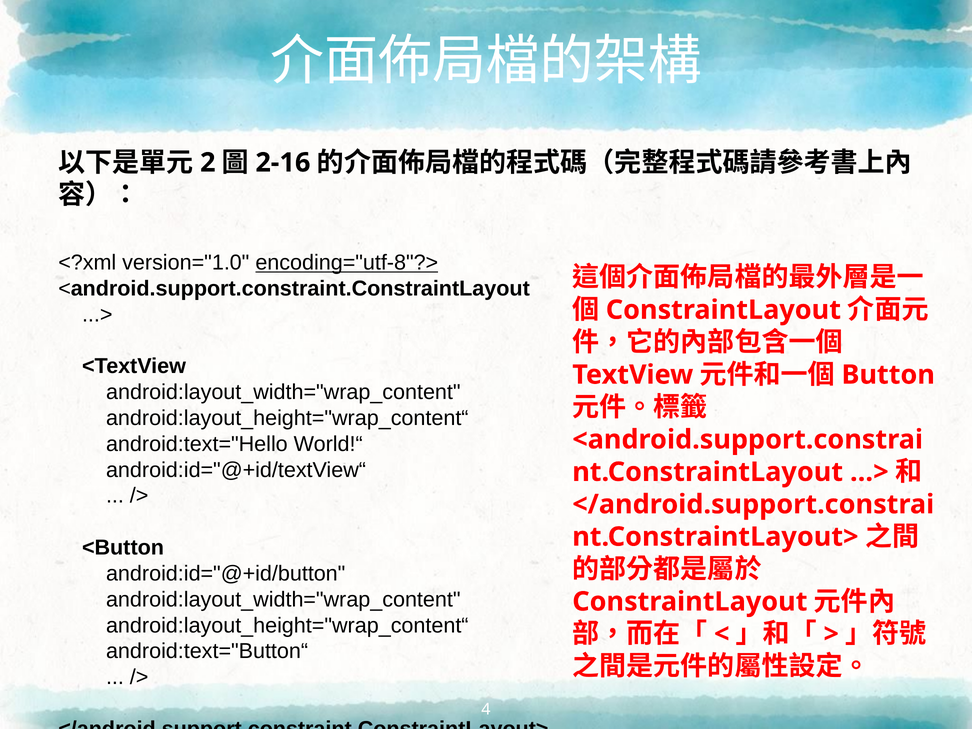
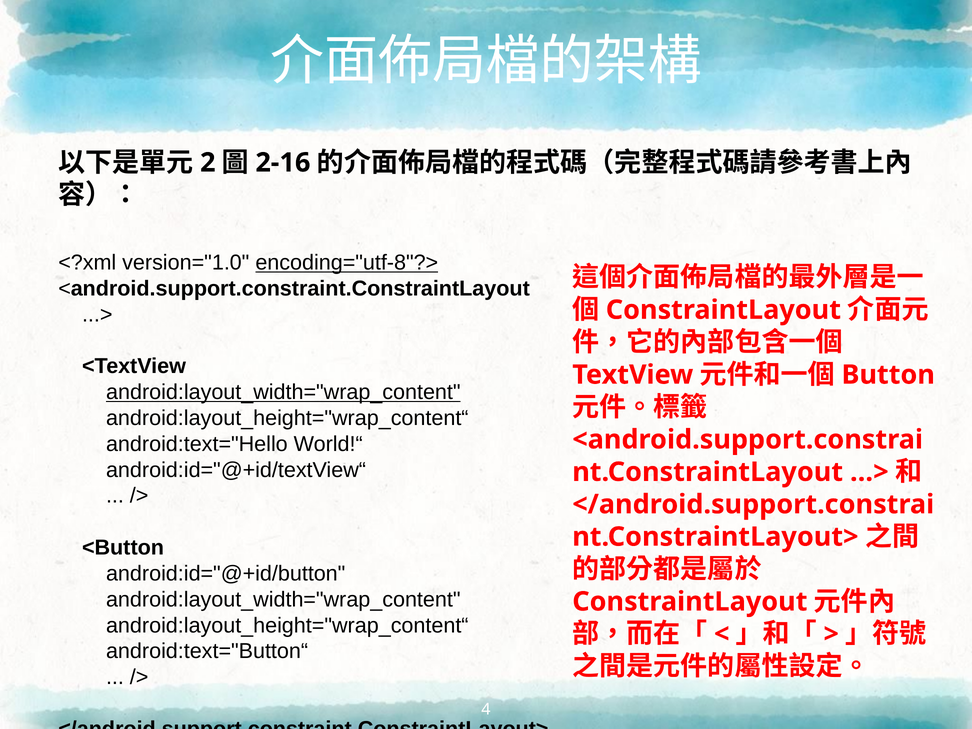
android:layout_width="wrap_content at (283, 392) underline: none -> present
